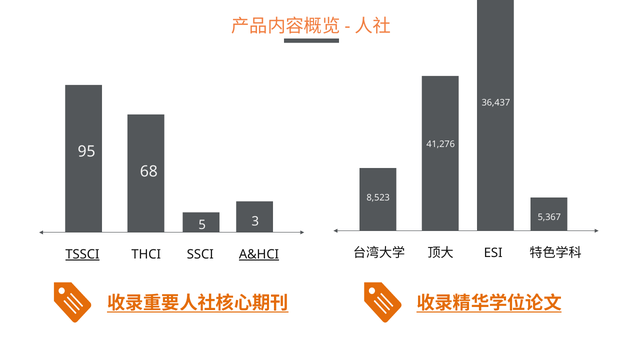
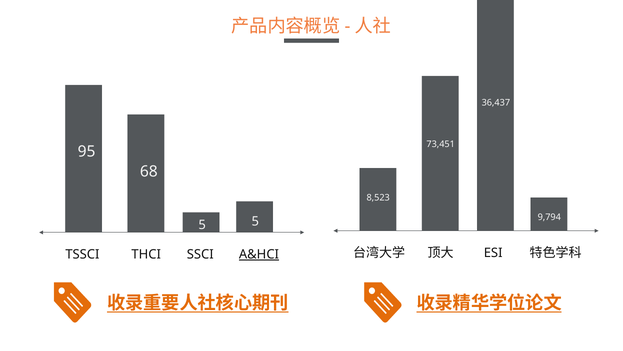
41,276: 41,276 -> 73,451
5,367: 5,367 -> 9,794
5 3: 3 -> 5
TSSCI underline: present -> none
